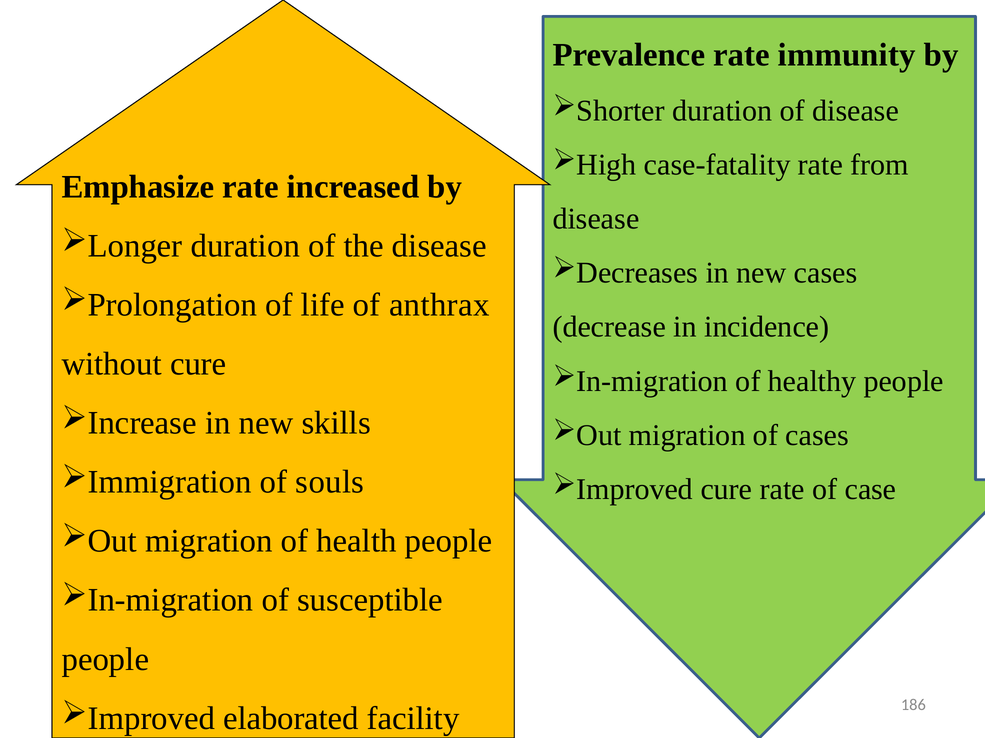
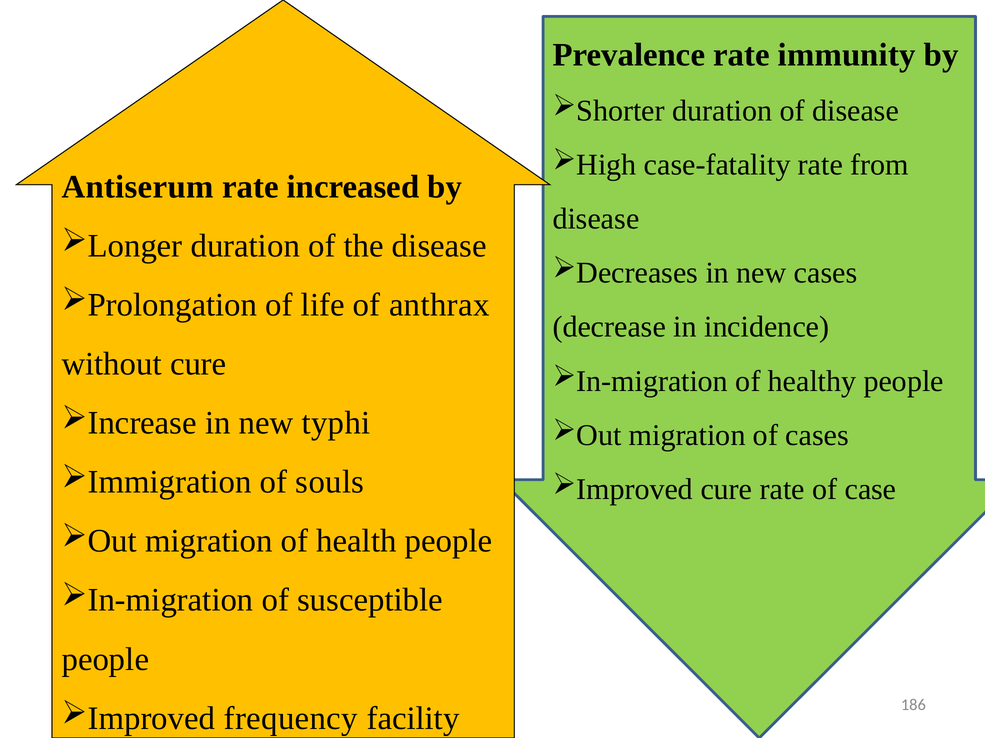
Emphasize: Emphasize -> Antiserum
skills: skills -> typhi
elaborated: elaborated -> frequency
